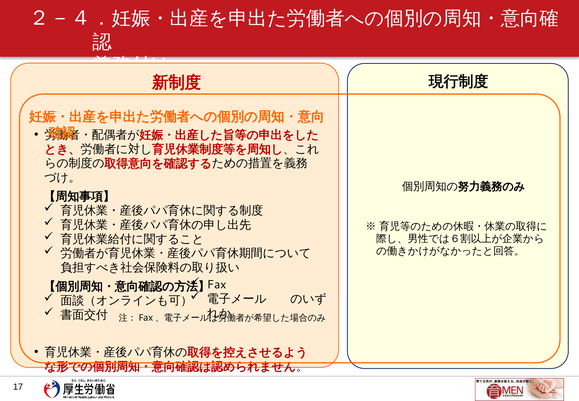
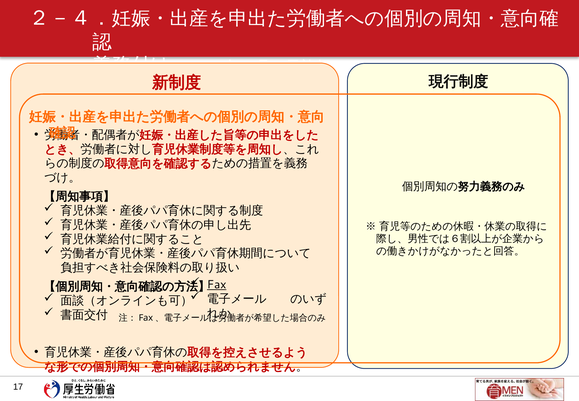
Fax underline: none -> present
